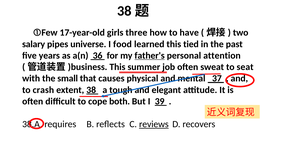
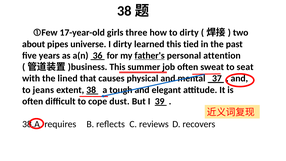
to have: have -> dirty
salary: salary -> about
I food: food -> dirty
small: small -> lined
crash: crash -> jeans
both: both -> dust
reviews underline: present -> none
